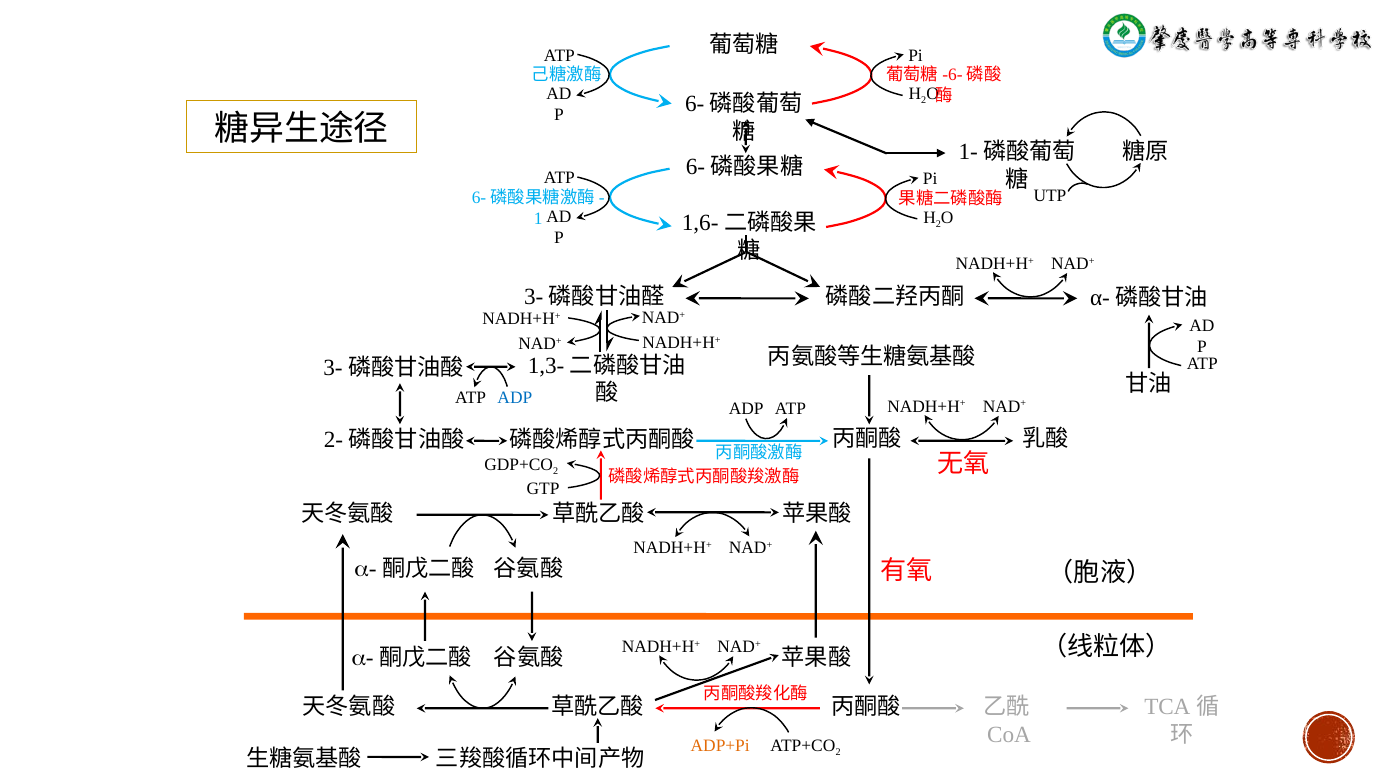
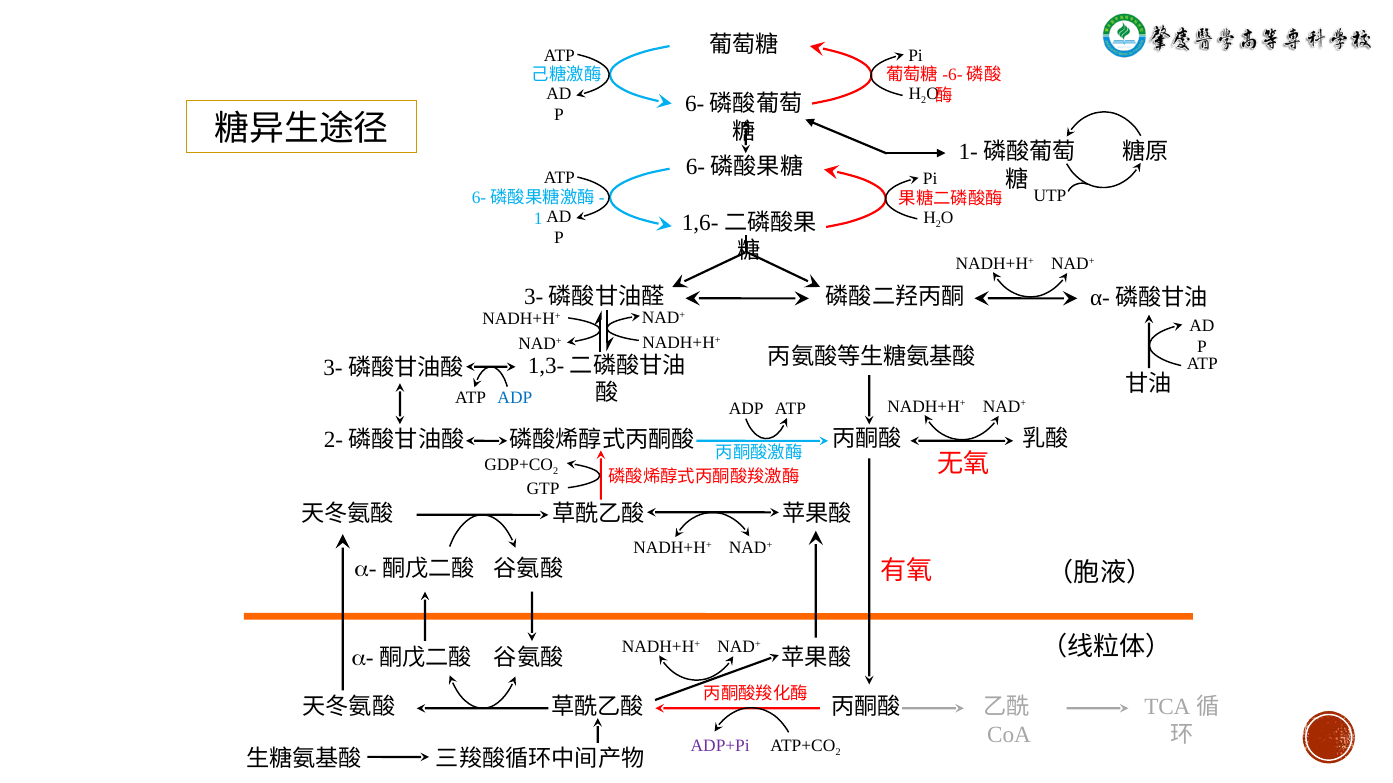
ADP+Pi colour: orange -> purple
